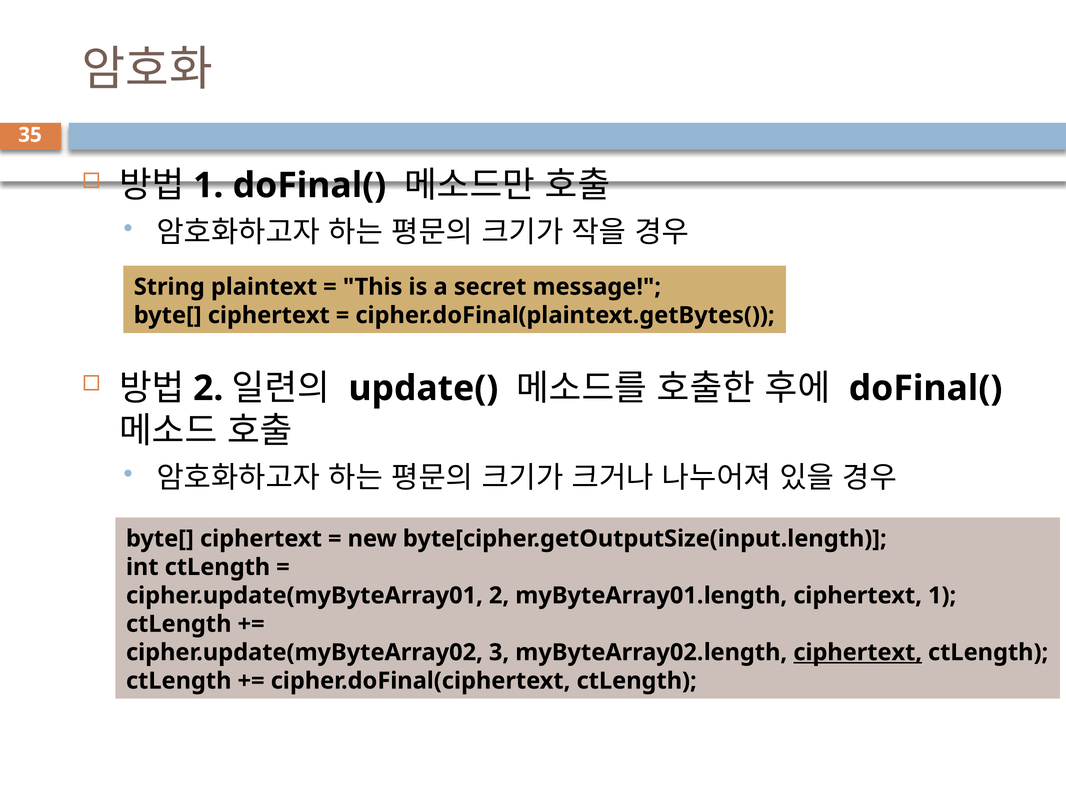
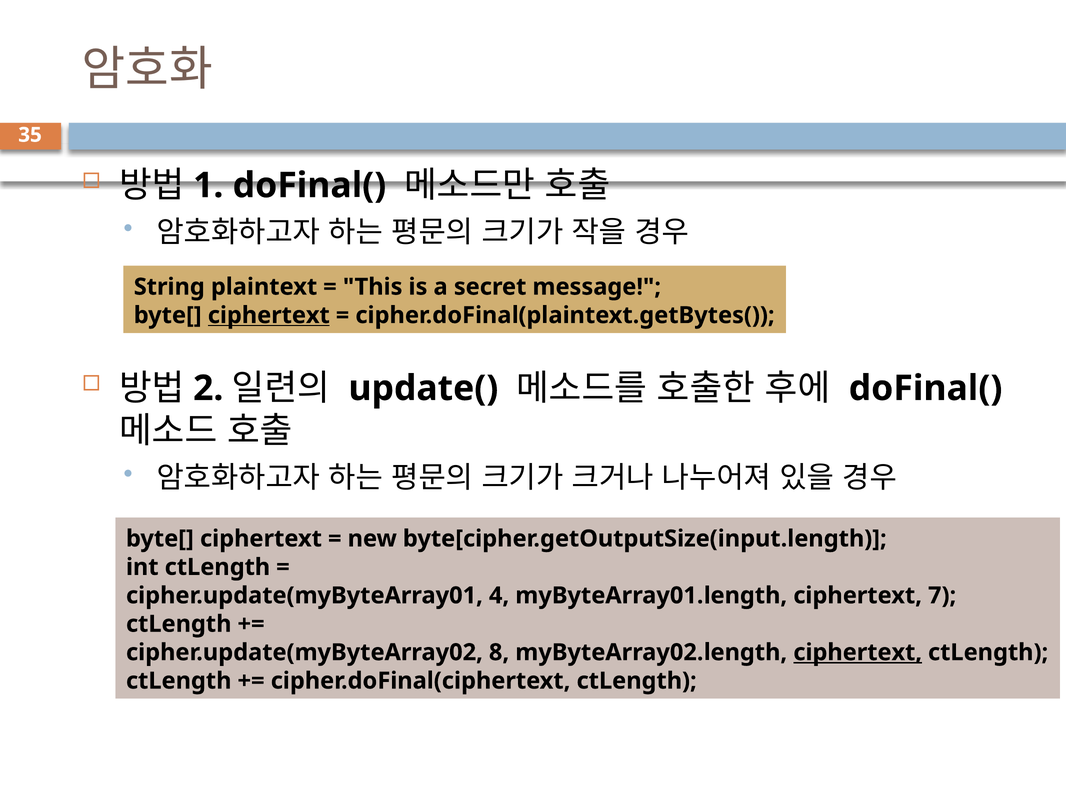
ciphertext at (269, 315) underline: none -> present
cipher.update(myByteArray01 2: 2 -> 4
ciphertext 1: 1 -> 7
3: 3 -> 8
